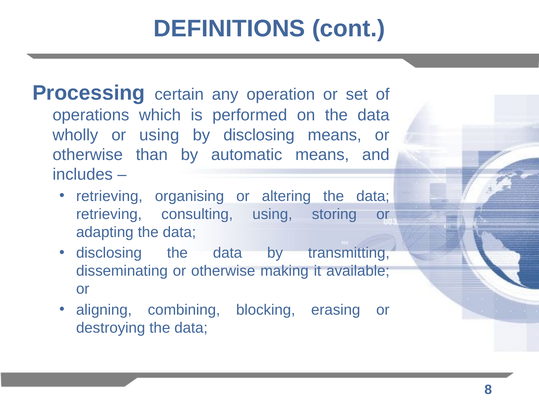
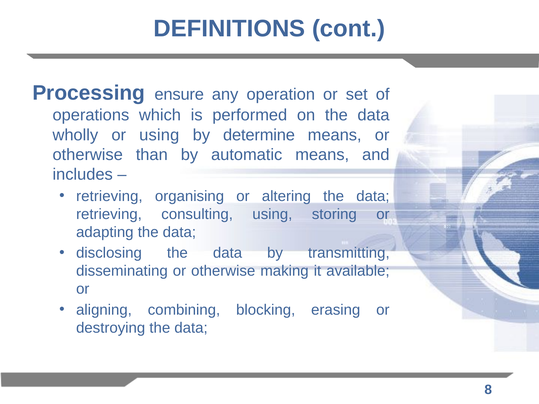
certain: certain -> ensure
by disclosing: disclosing -> determine
